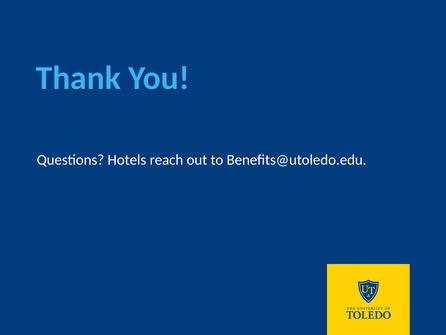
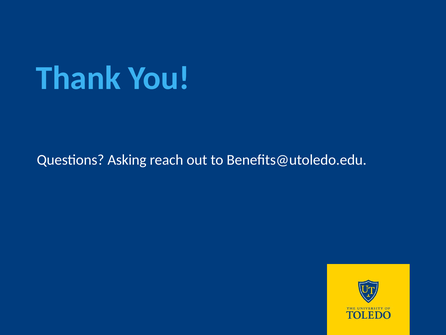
Hotels: Hotels -> Asking
